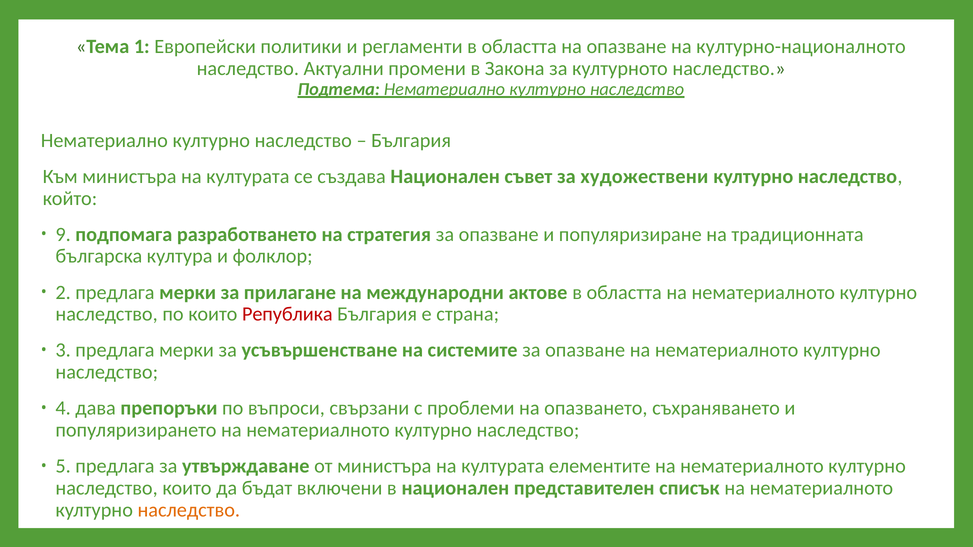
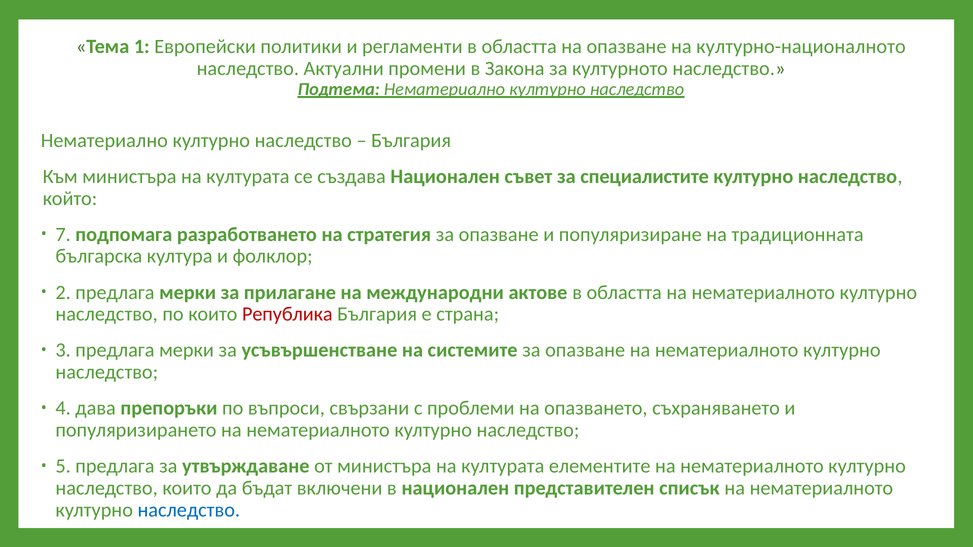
художествени: художествени -> специалистите
9: 9 -> 7
наследство at (189, 510) colour: orange -> blue
